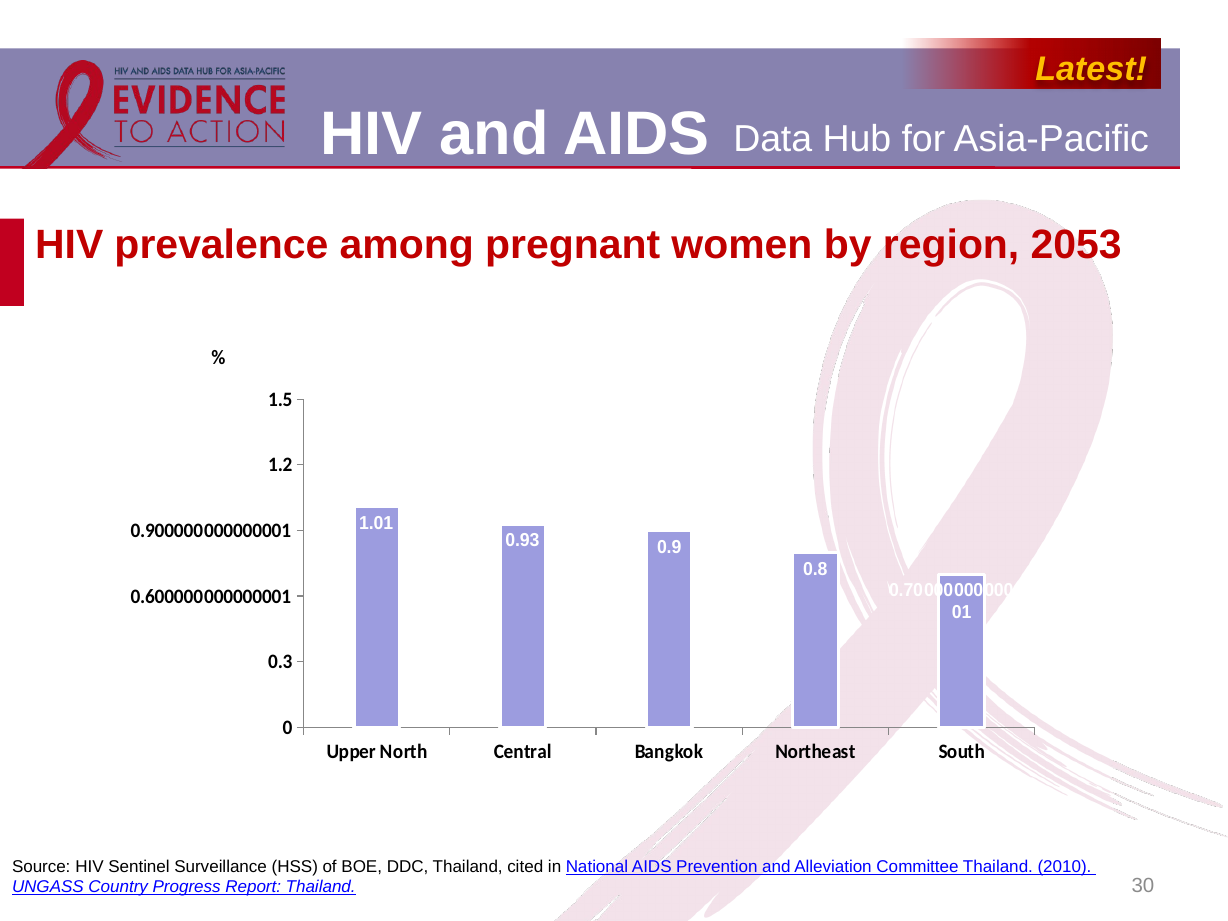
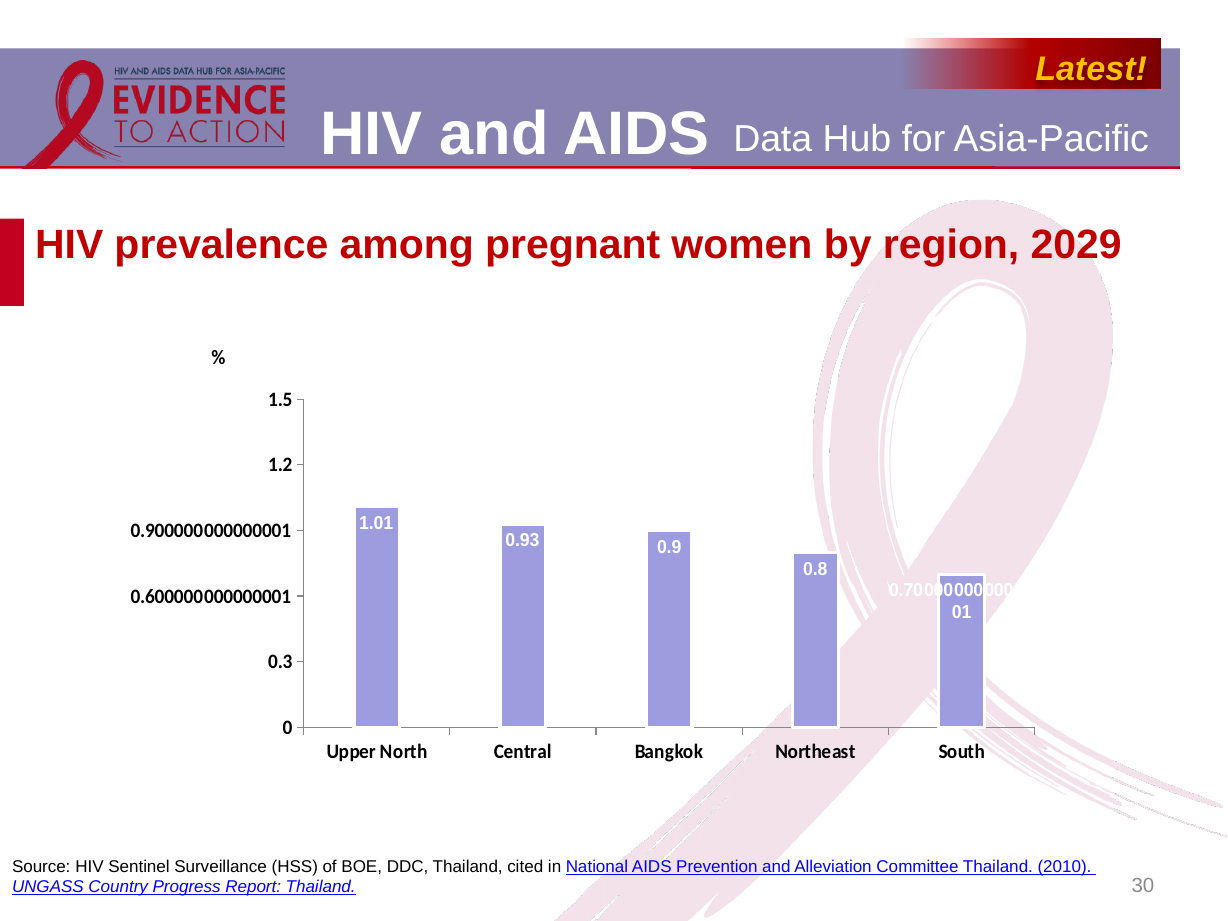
2053: 2053 -> 2029
